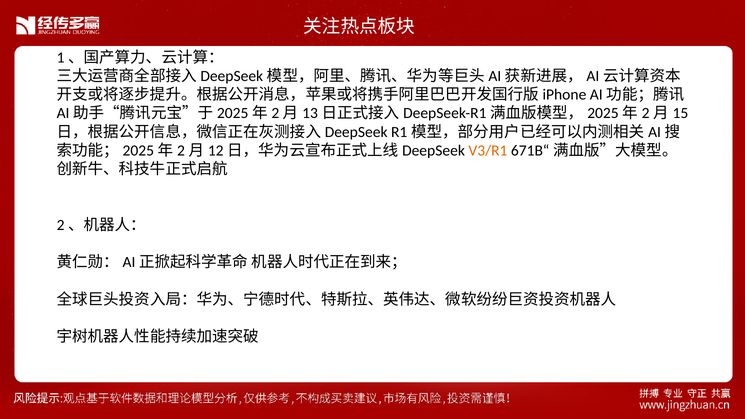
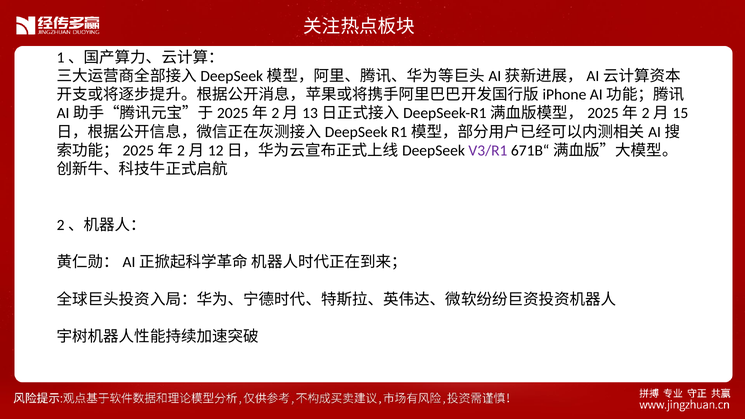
V3/R1 colour: orange -> purple
